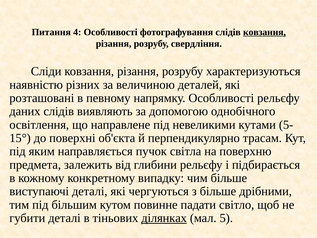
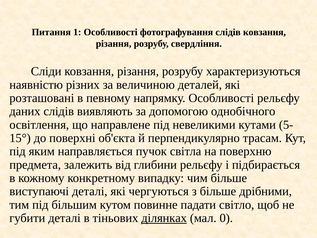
4: 4 -> 1
ковзання at (264, 32) underline: present -> none
5: 5 -> 0
